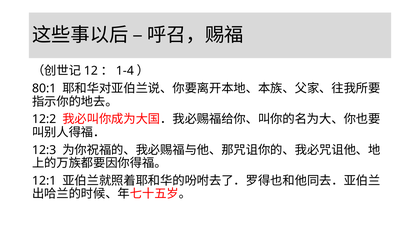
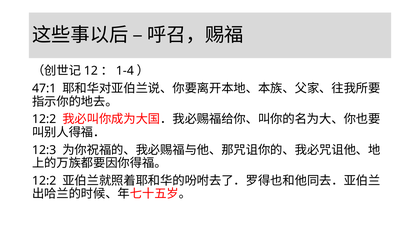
80:1: 80:1 -> 47:1
12:1 at (44, 181): 12:1 -> 12:2
